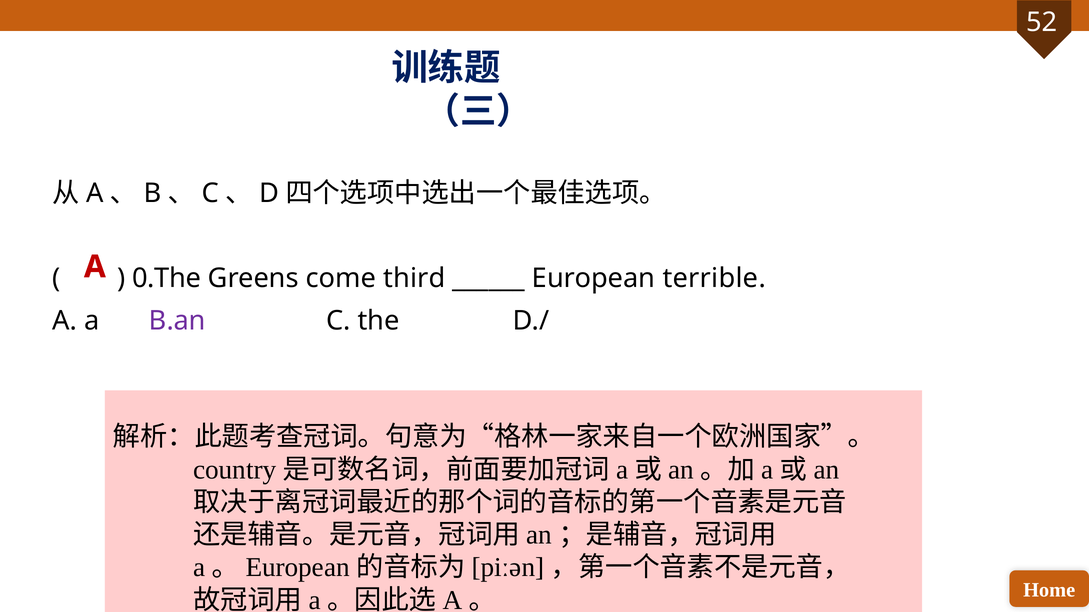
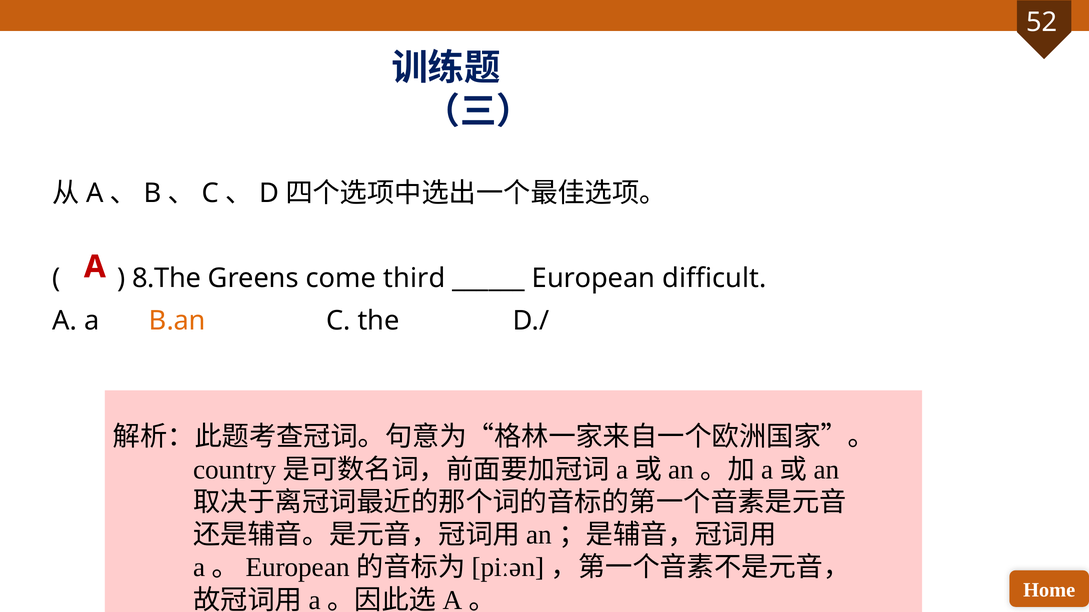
0.The: 0.The -> 8.The
terrible: terrible -> difficult
B.an colour: purple -> orange
